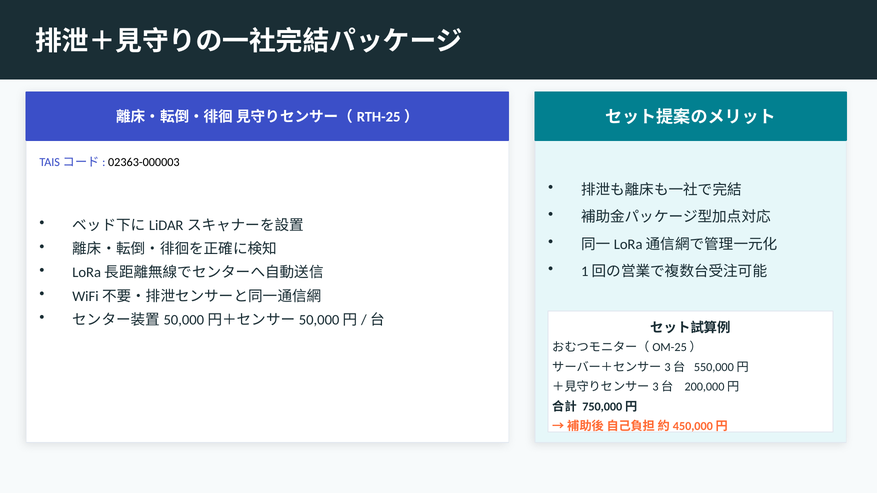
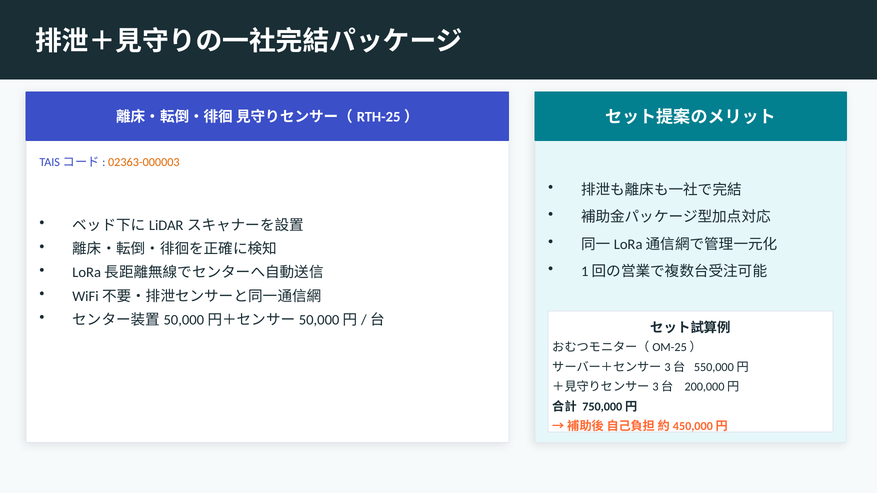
02363-000003 colour: black -> orange
